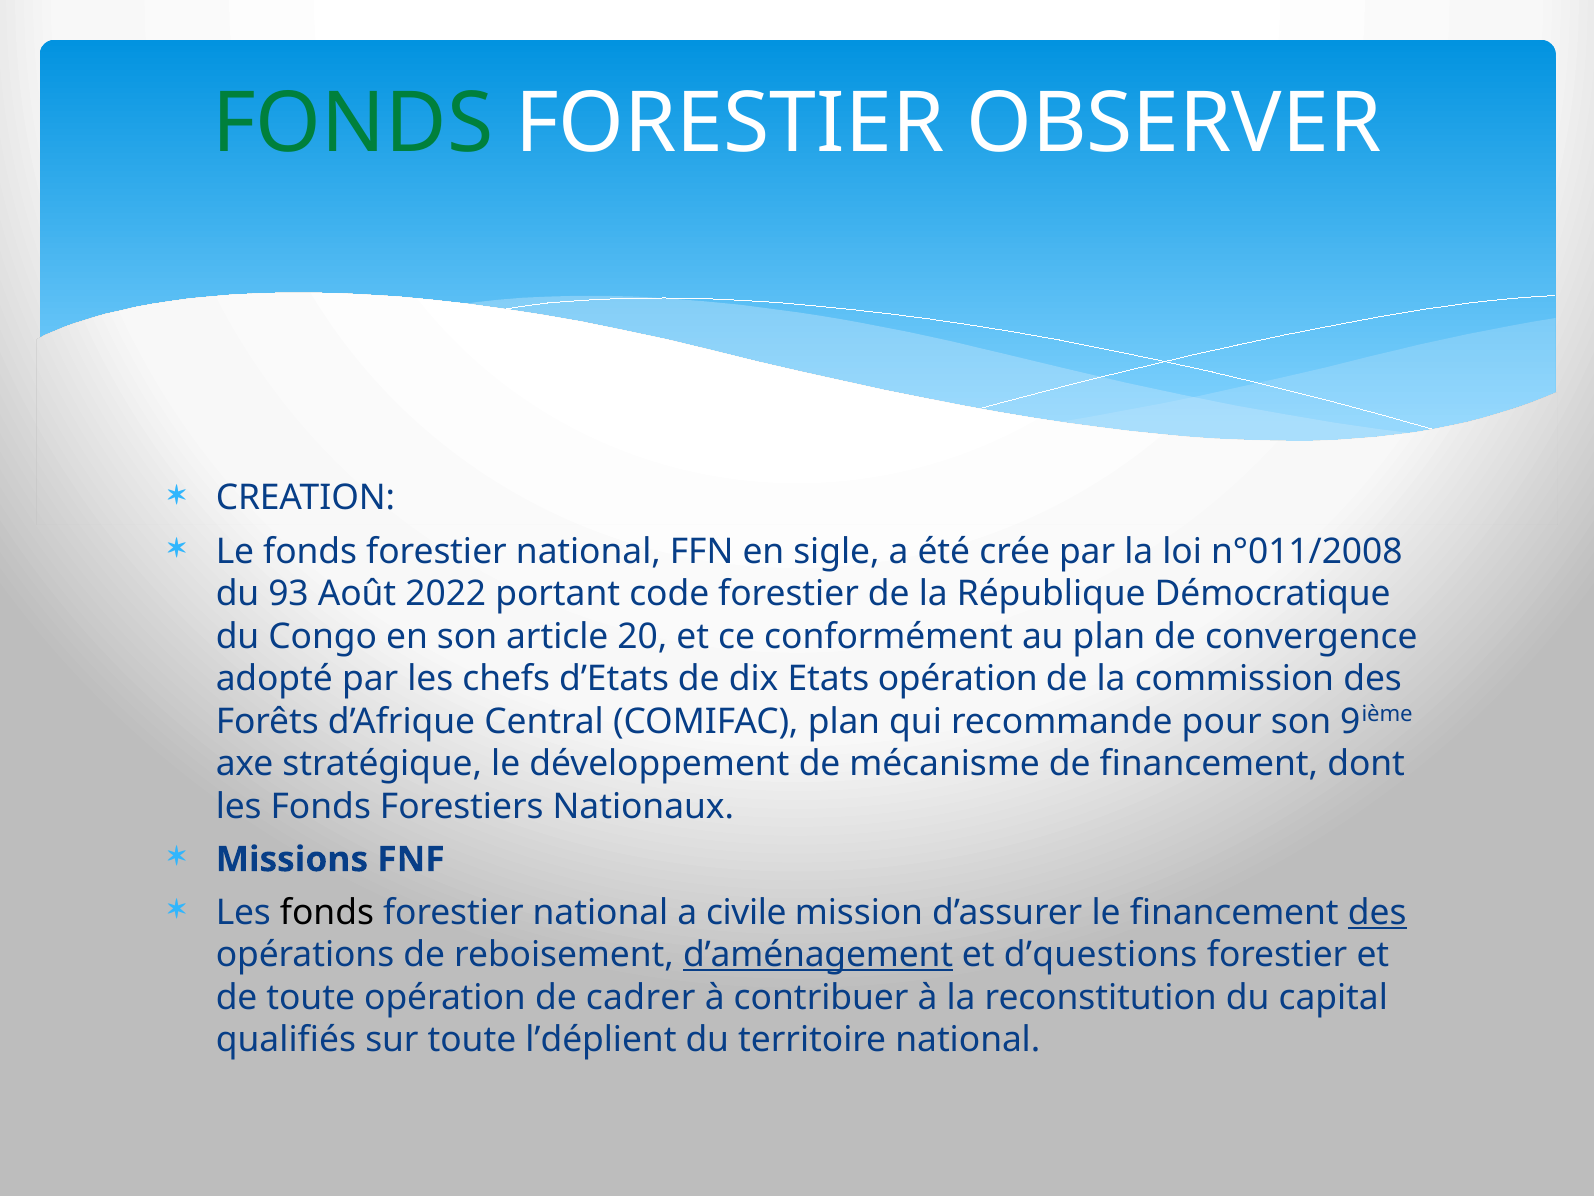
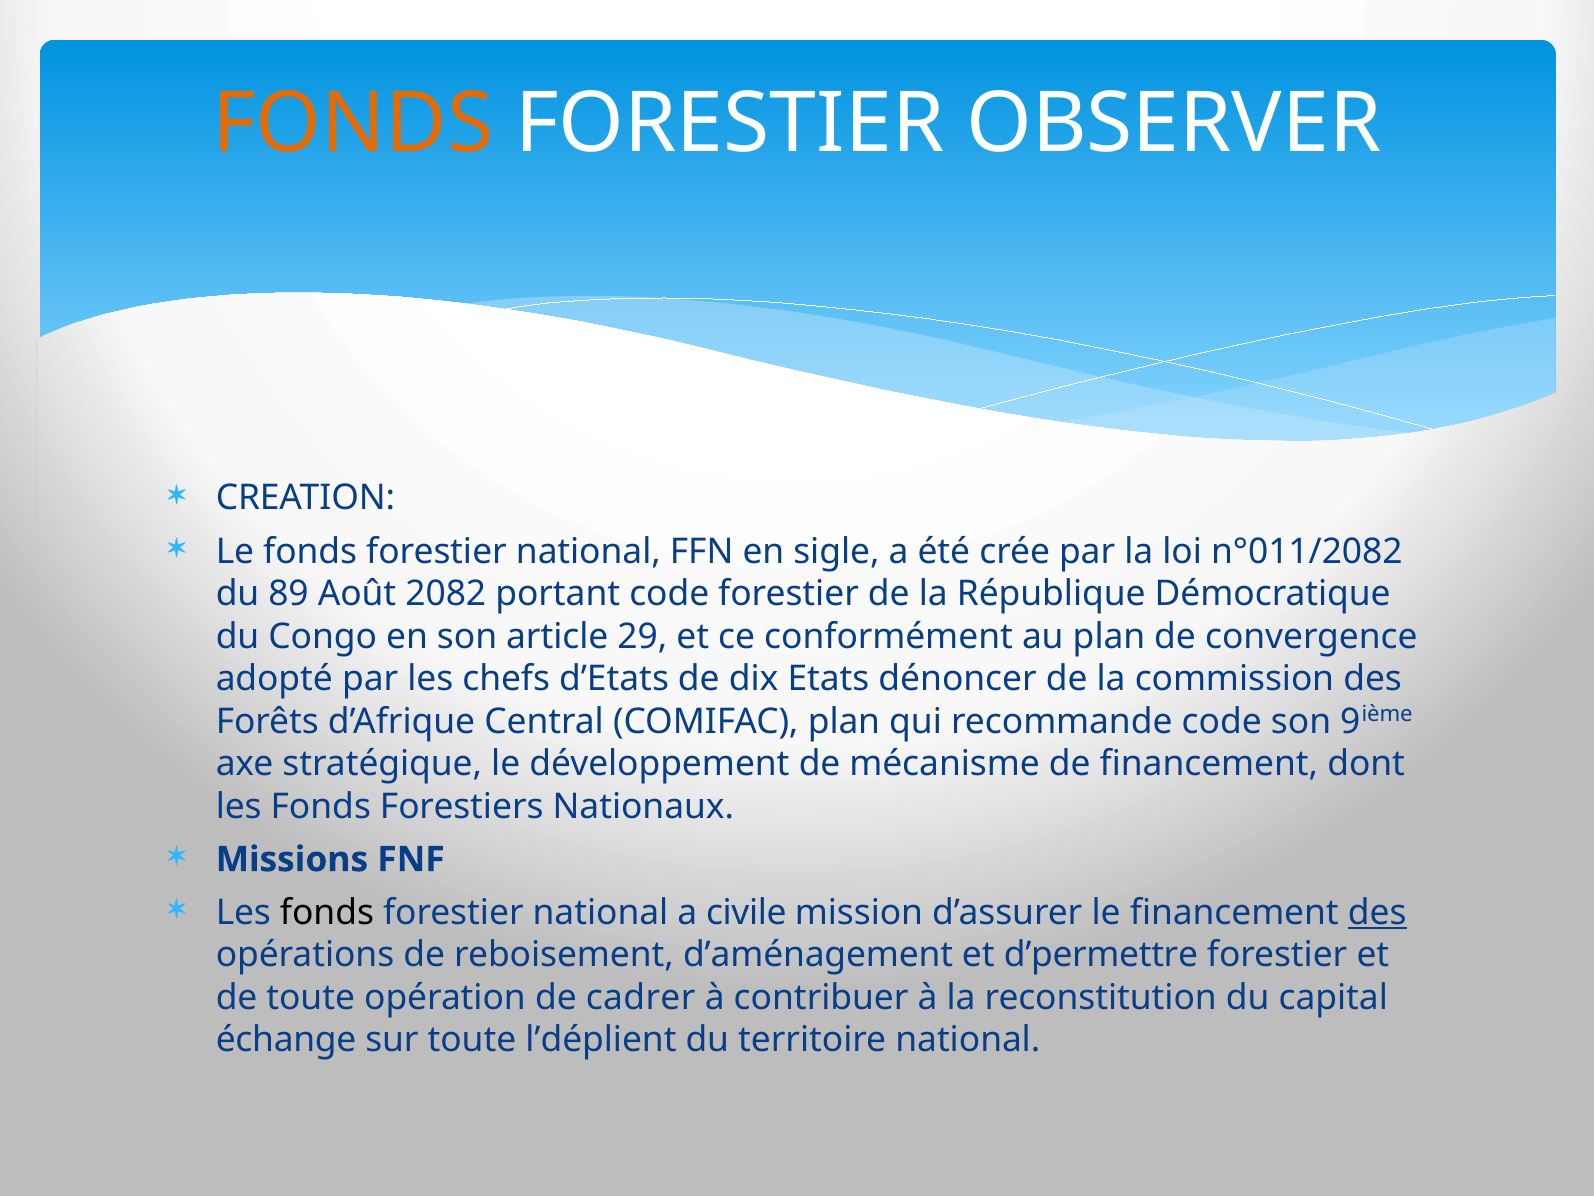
FONDS at (353, 124) colour: green -> orange
n°011/2008: n°011/2008 -> n°011/2082
93: 93 -> 89
2022: 2022 -> 2082
20: 20 -> 29
Etats opération: opération -> dénoncer
recommande pour: pour -> code
d’aménagement underline: present -> none
d’questions: d’questions -> d’permettre
qualifiés: qualifiés -> échange
